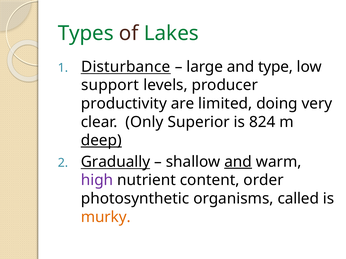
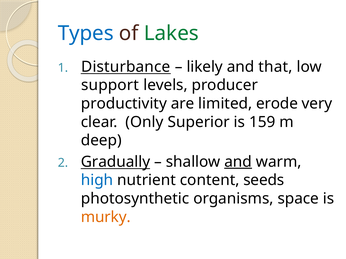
Types colour: green -> blue
large: large -> likely
type: type -> that
doing: doing -> erode
824: 824 -> 159
deep underline: present -> none
high colour: purple -> blue
order: order -> seeds
called: called -> space
